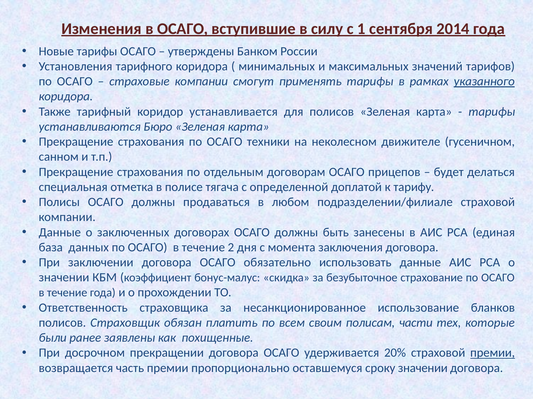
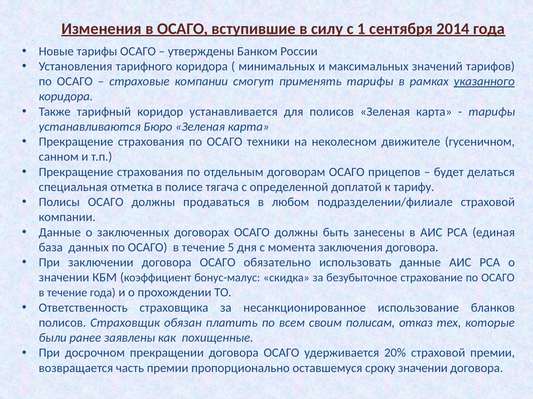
2: 2 -> 5
части: части -> отказ
премии at (493, 354) underline: present -> none
